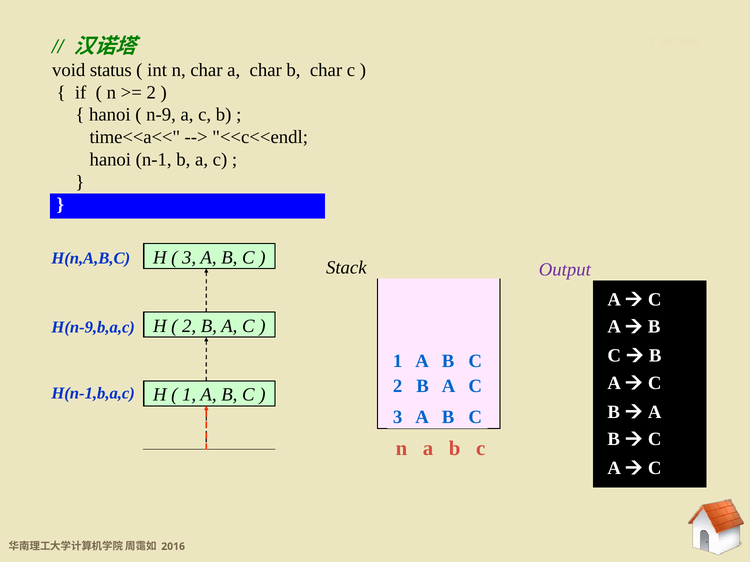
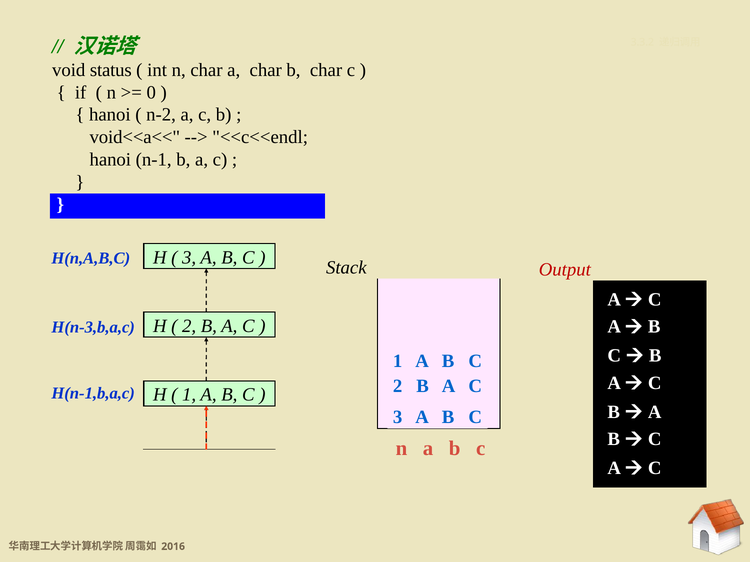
2 at (151, 92): 2 -> 0
n-9: n-9 -> n-2
time<<a<<: time<<a<< -> void<<a<<
Output colour: purple -> red
H(n-9,b,a,c: H(n-9,b,a,c -> H(n-3,b,a,c
